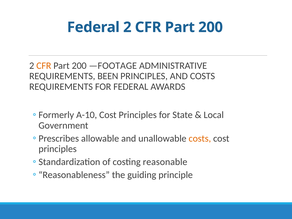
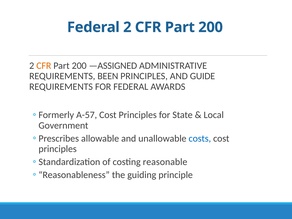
—FOOTAGE: —FOOTAGE -> —ASSIGNED
AND COSTS: COSTS -> GUIDE
A-10: A-10 -> A-57
costs at (200, 138) colour: orange -> blue
